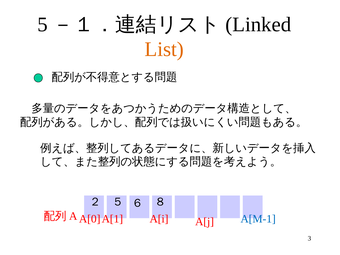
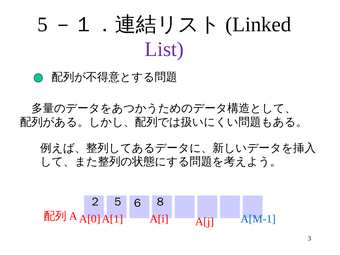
List colour: orange -> purple
